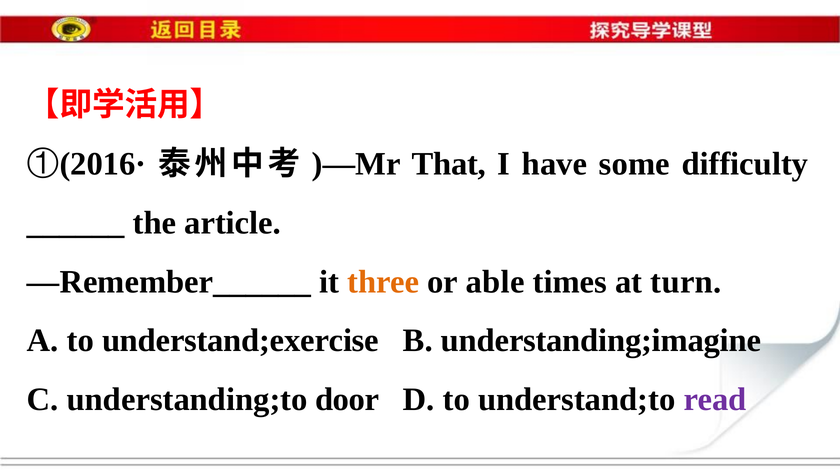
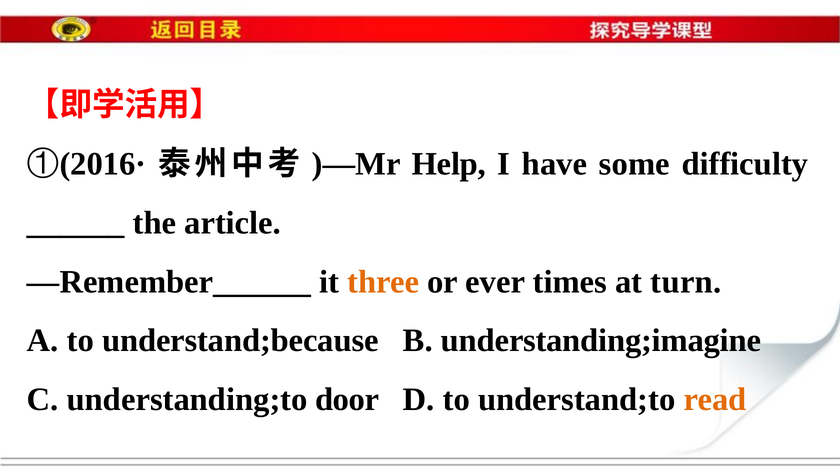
That: That -> Help
able: able -> ever
understand;exercise: understand;exercise -> understand;because
read colour: purple -> orange
